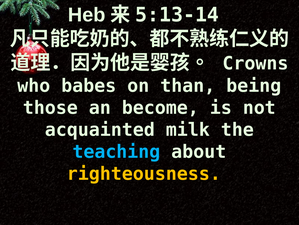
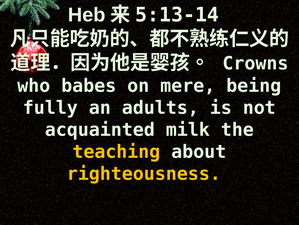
than: than -> mere
those: those -> fully
become: become -> adults
teaching colour: light blue -> yellow
